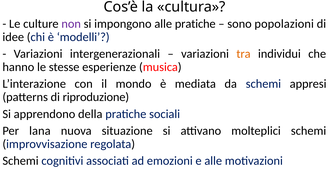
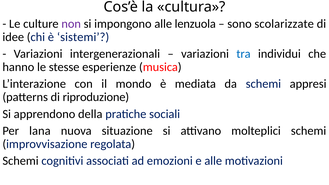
alle pratiche: pratiche -> lenzuola
popolazioni: popolazioni -> scolarizzate
modelli: modelli -> sistemi
tra colour: orange -> blue
